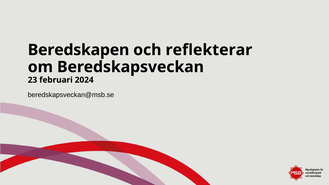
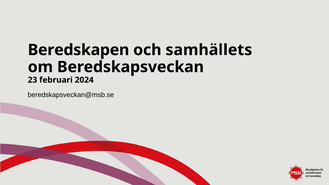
reflekterar: reflekterar -> samhällets
